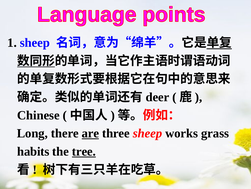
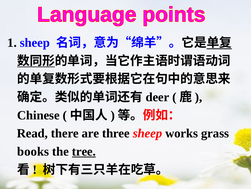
Long: Long -> Read
are underline: present -> none
habits: habits -> books
